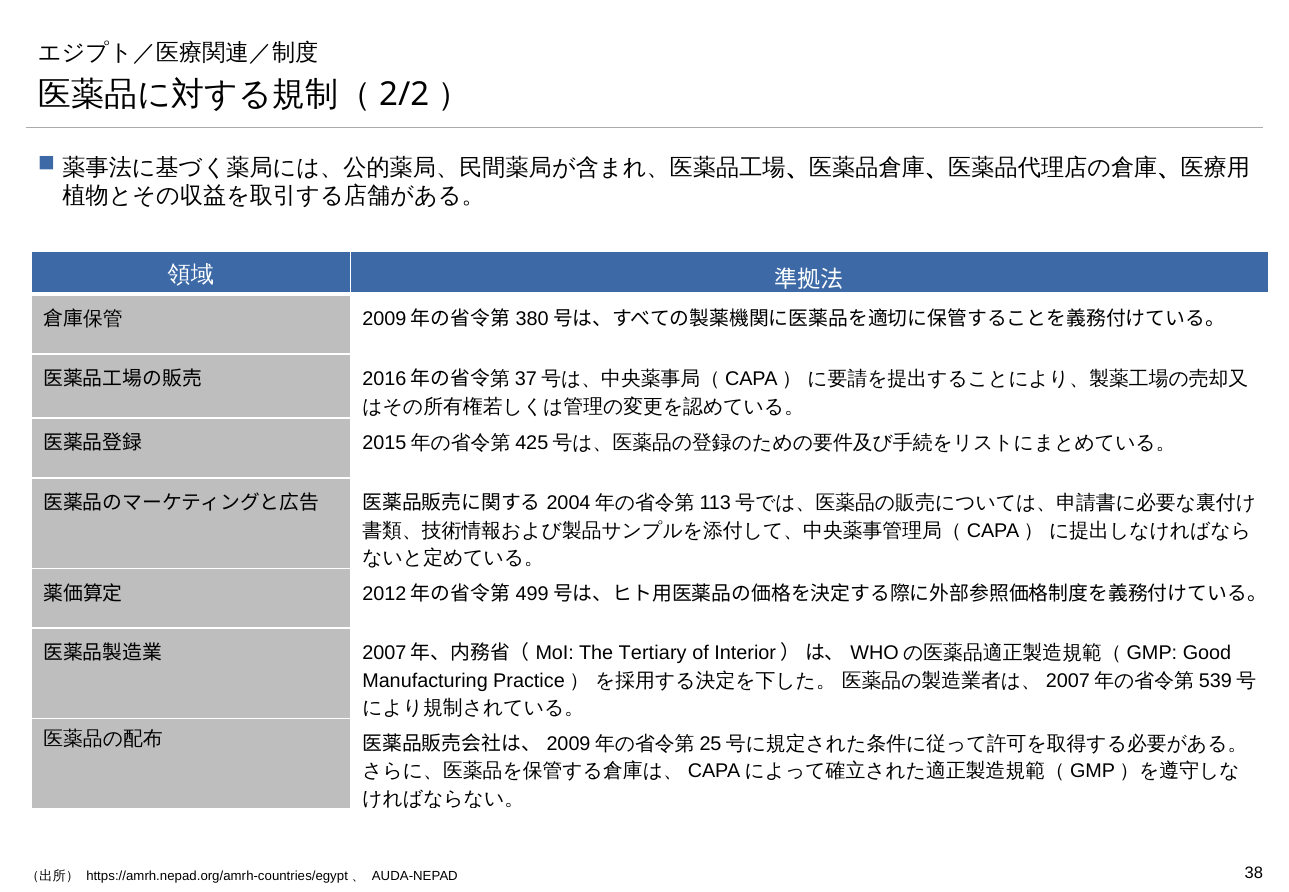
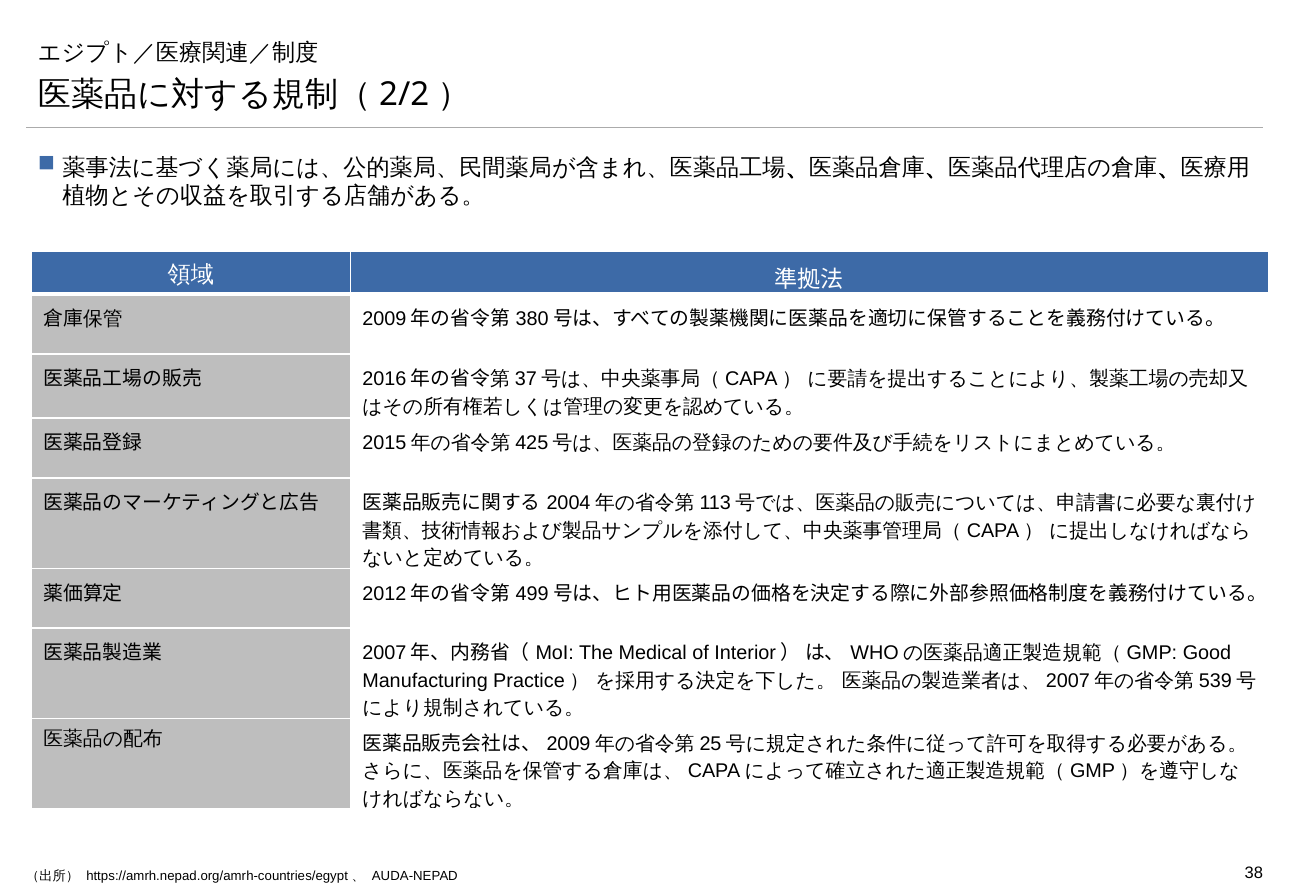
Tertiary: Tertiary -> Medical
